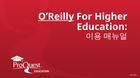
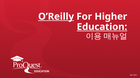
Education underline: none -> present
